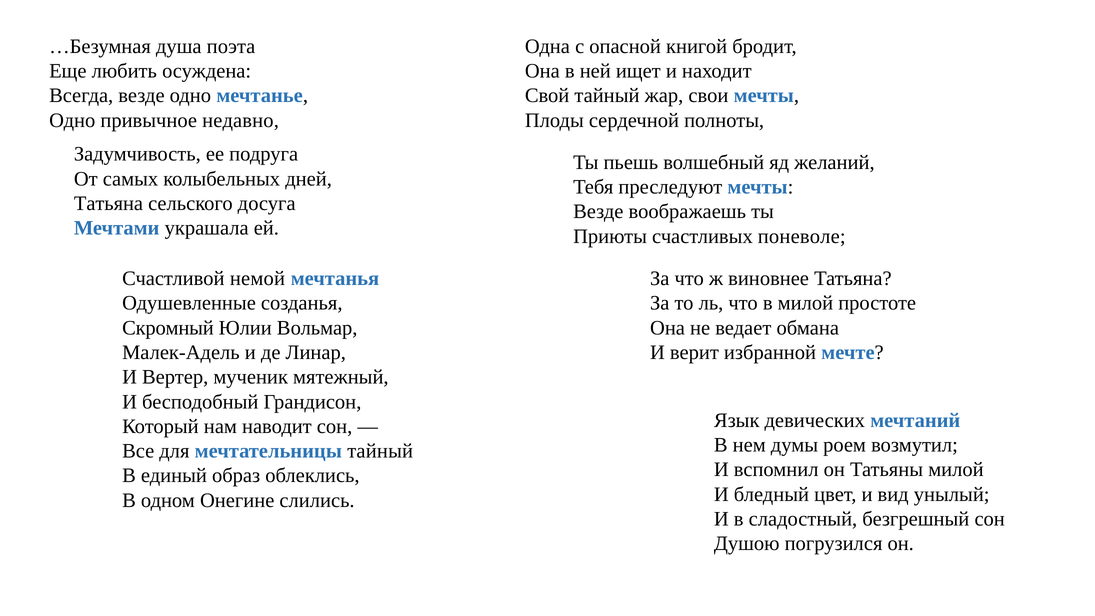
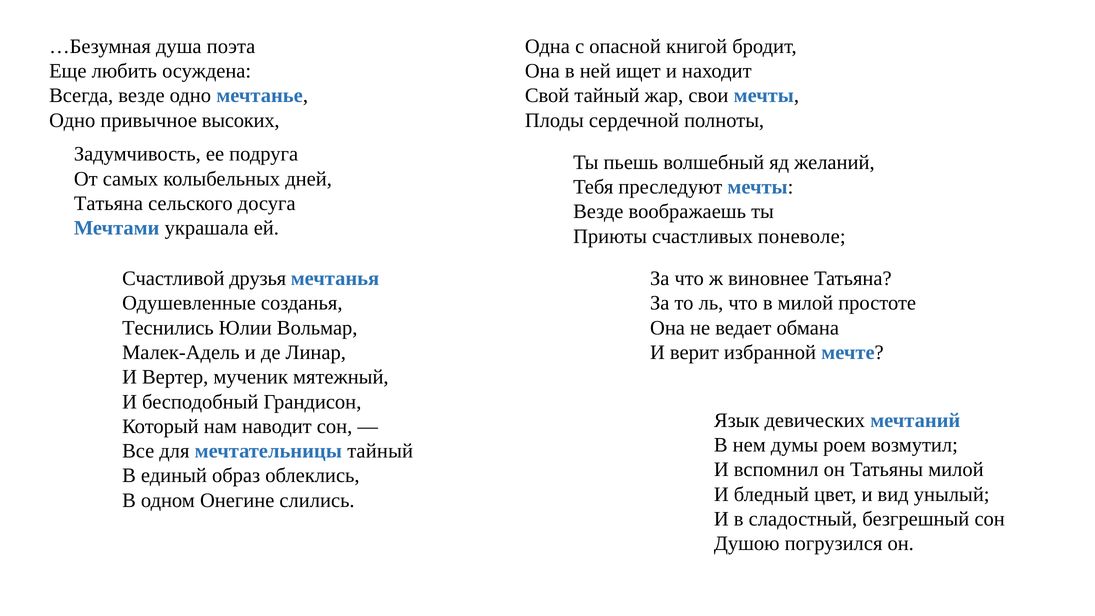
недавно: недавно -> высоких
немой: немой -> друзья
Скромный: Скромный -> Теснились
